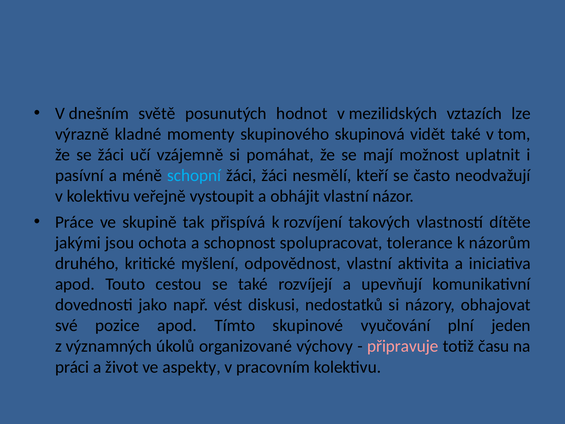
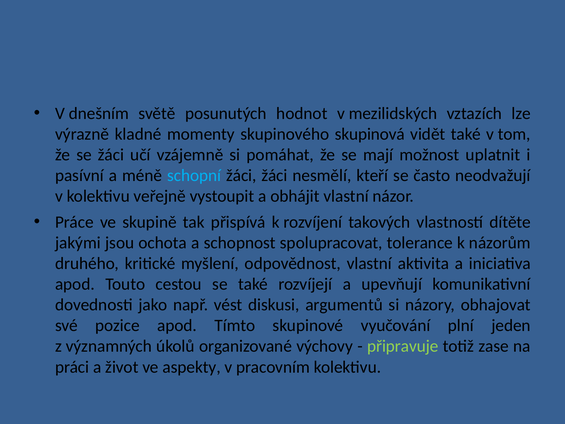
nedostatků: nedostatků -> argumentů
připravuje colour: pink -> light green
času: času -> zase
